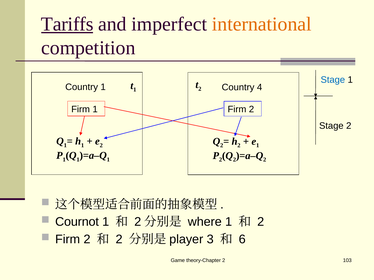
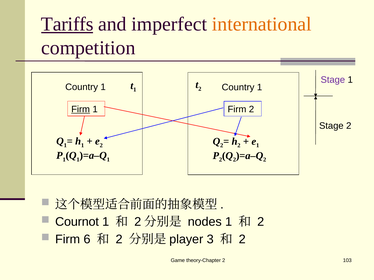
Stage at (333, 80) colour: blue -> purple
4 at (260, 87): 4 -> 1
Firm at (81, 109) underline: none -> present
where: where -> nodes
2 at (87, 240): 2 -> 6
6 at (242, 240): 6 -> 2
